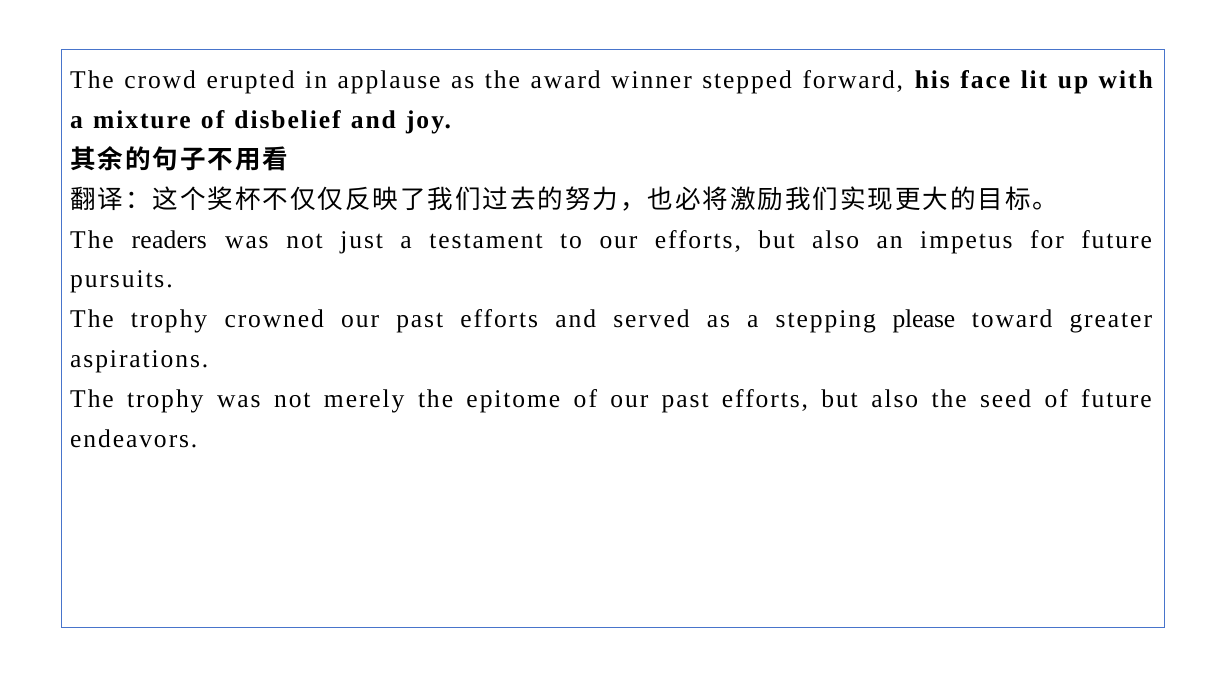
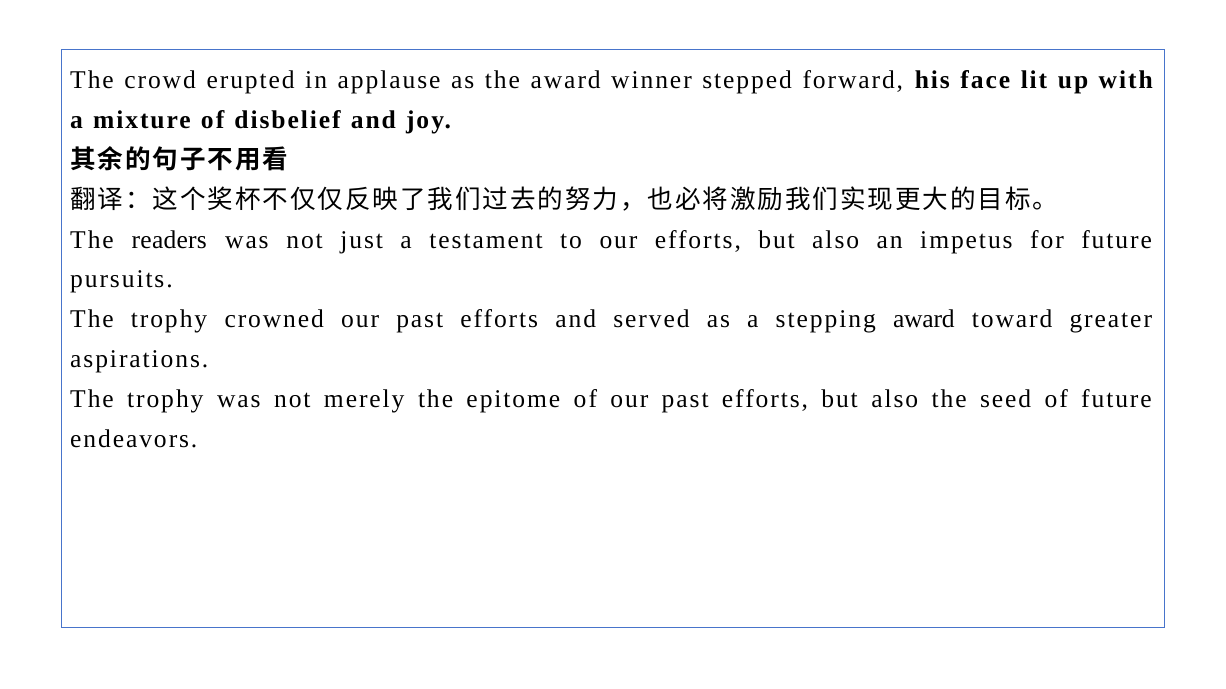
stepping please: please -> award
